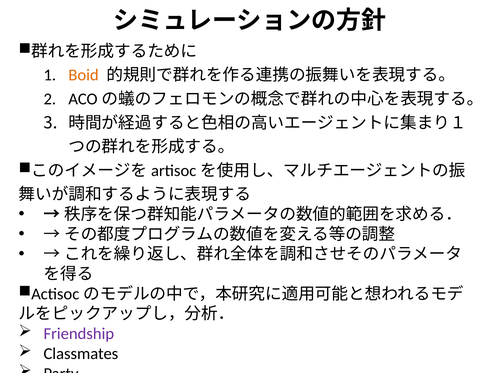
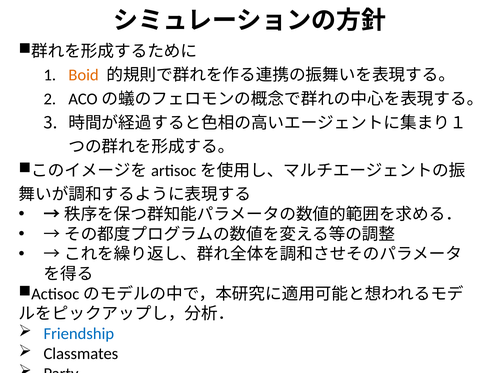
Friendship colour: purple -> blue
